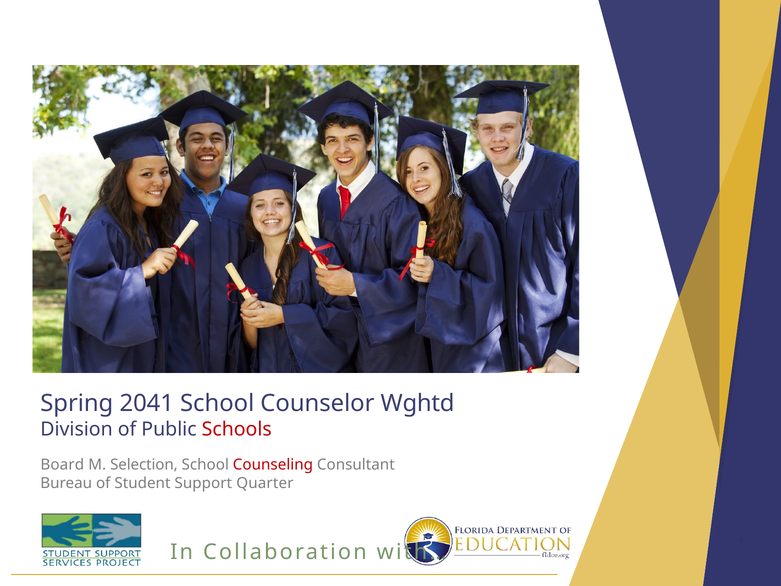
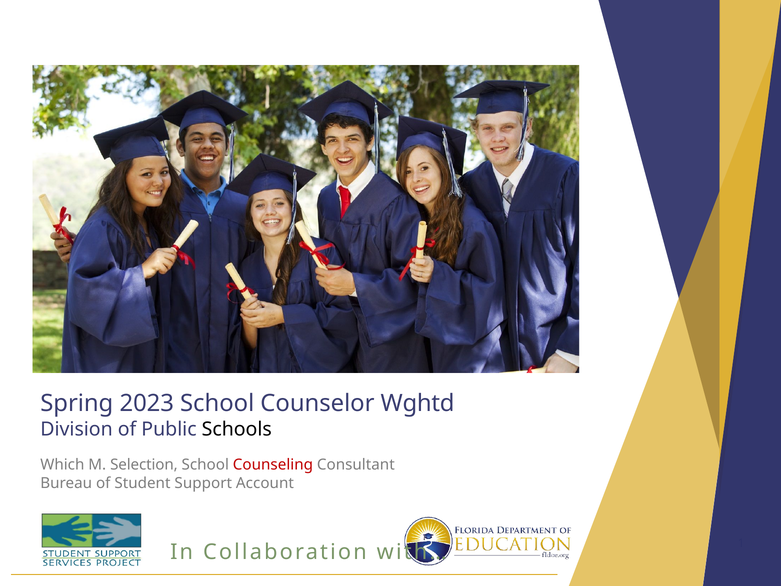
2041: 2041 -> 2023
Schools colour: red -> black
Board: Board -> Which
Quarter: Quarter -> Account
